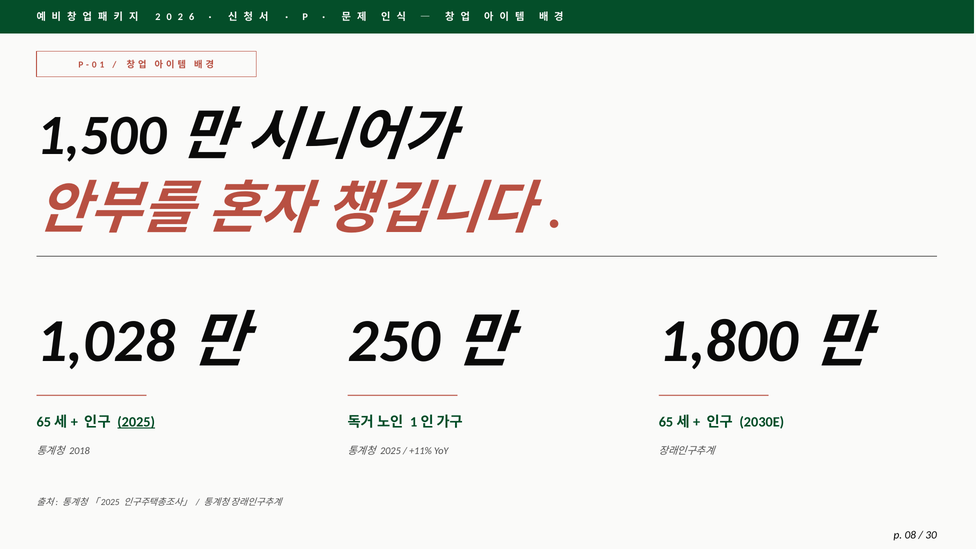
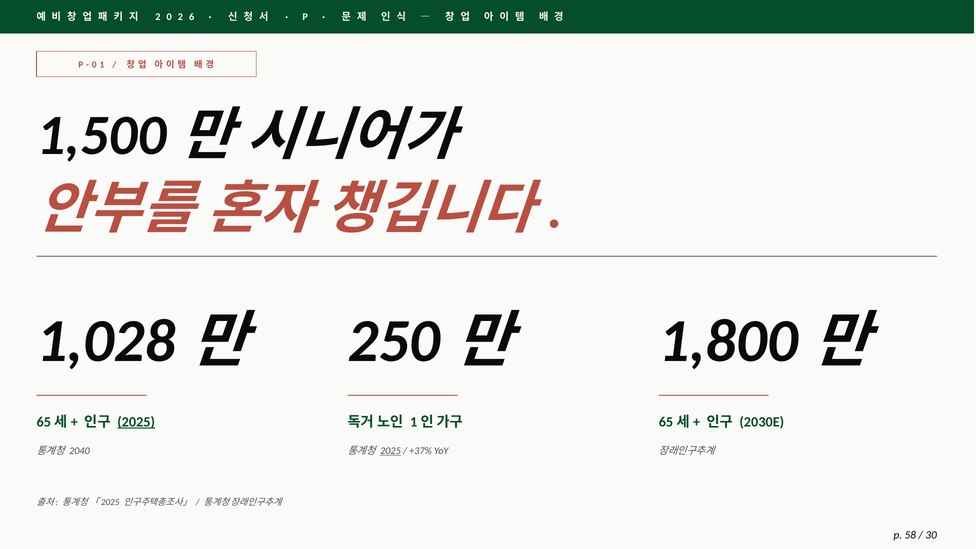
2018: 2018 -> 2040
2025 at (391, 451) underline: none -> present
+11%: +11% -> +37%
08: 08 -> 58
